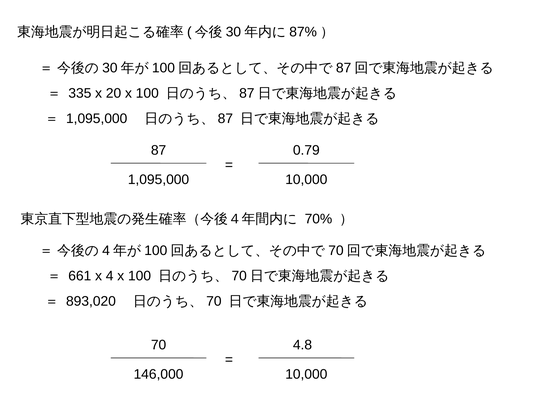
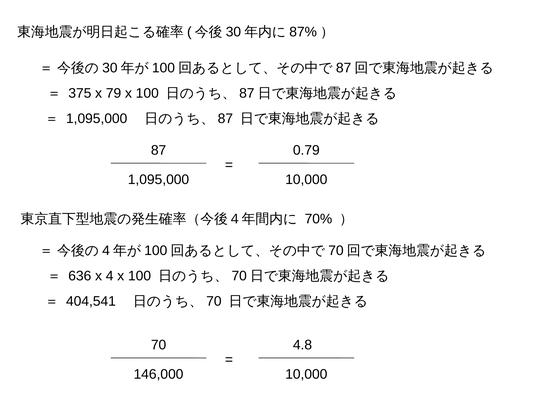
335: 335 -> 375
20: 20 -> 79
661: 661 -> 636
893,020: 893,020 -> 404,541
